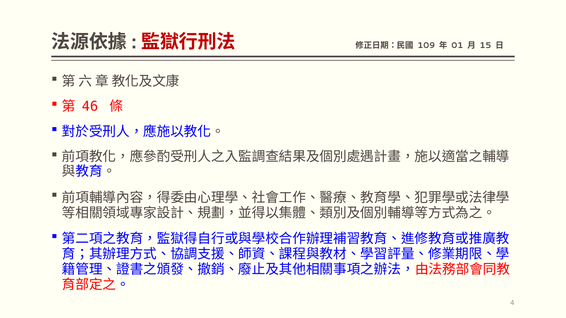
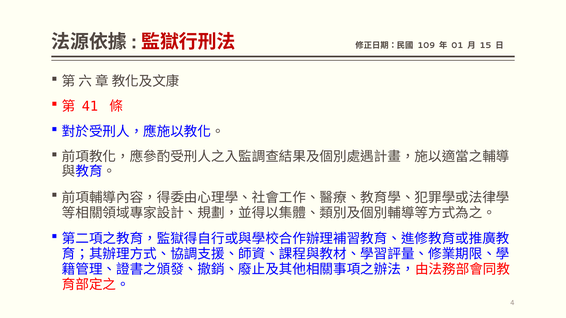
46: 46 -> 41
